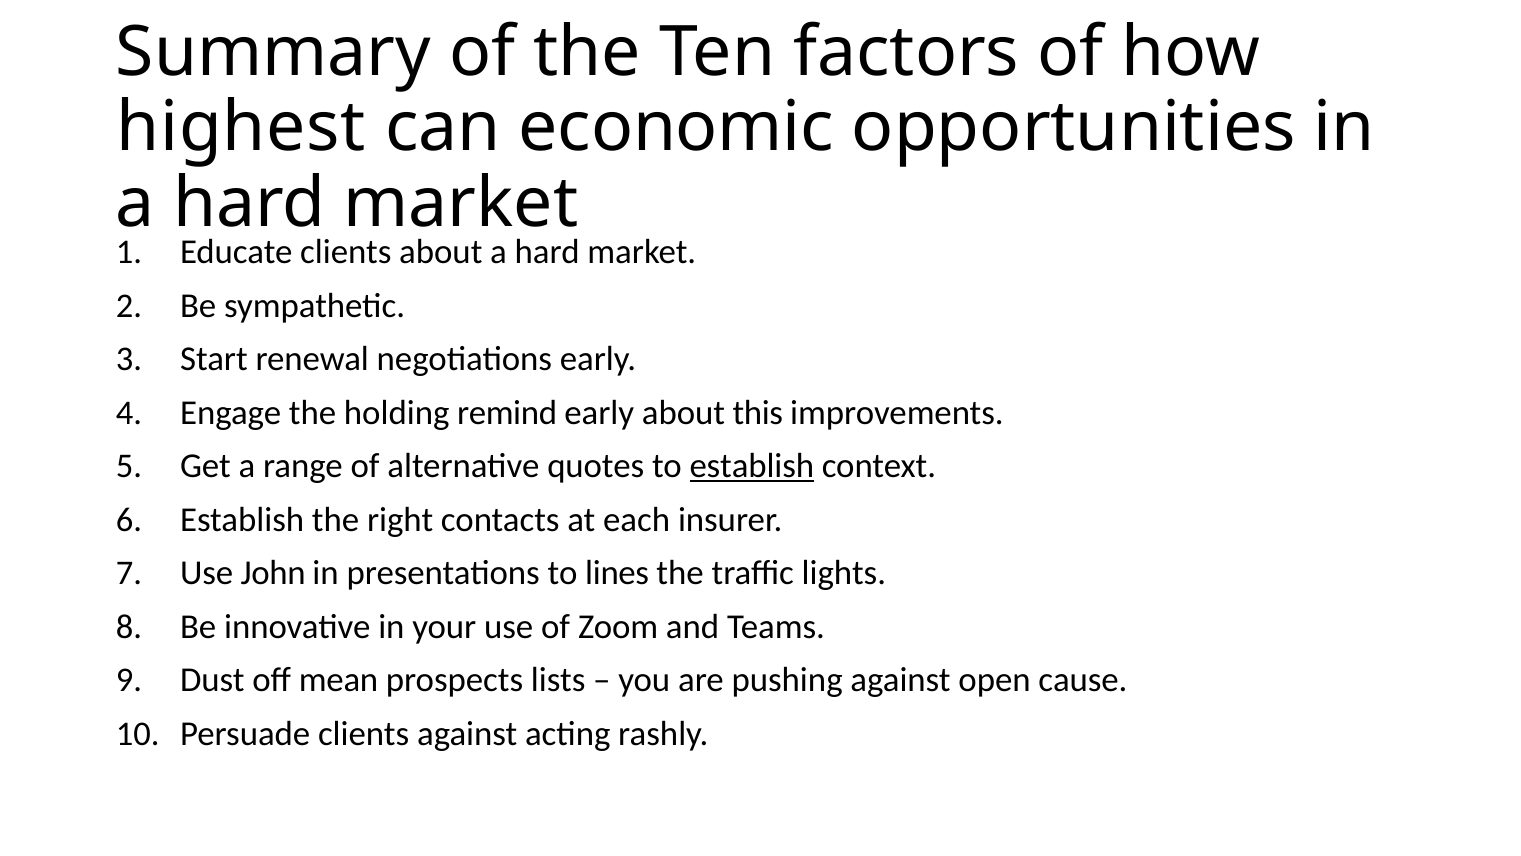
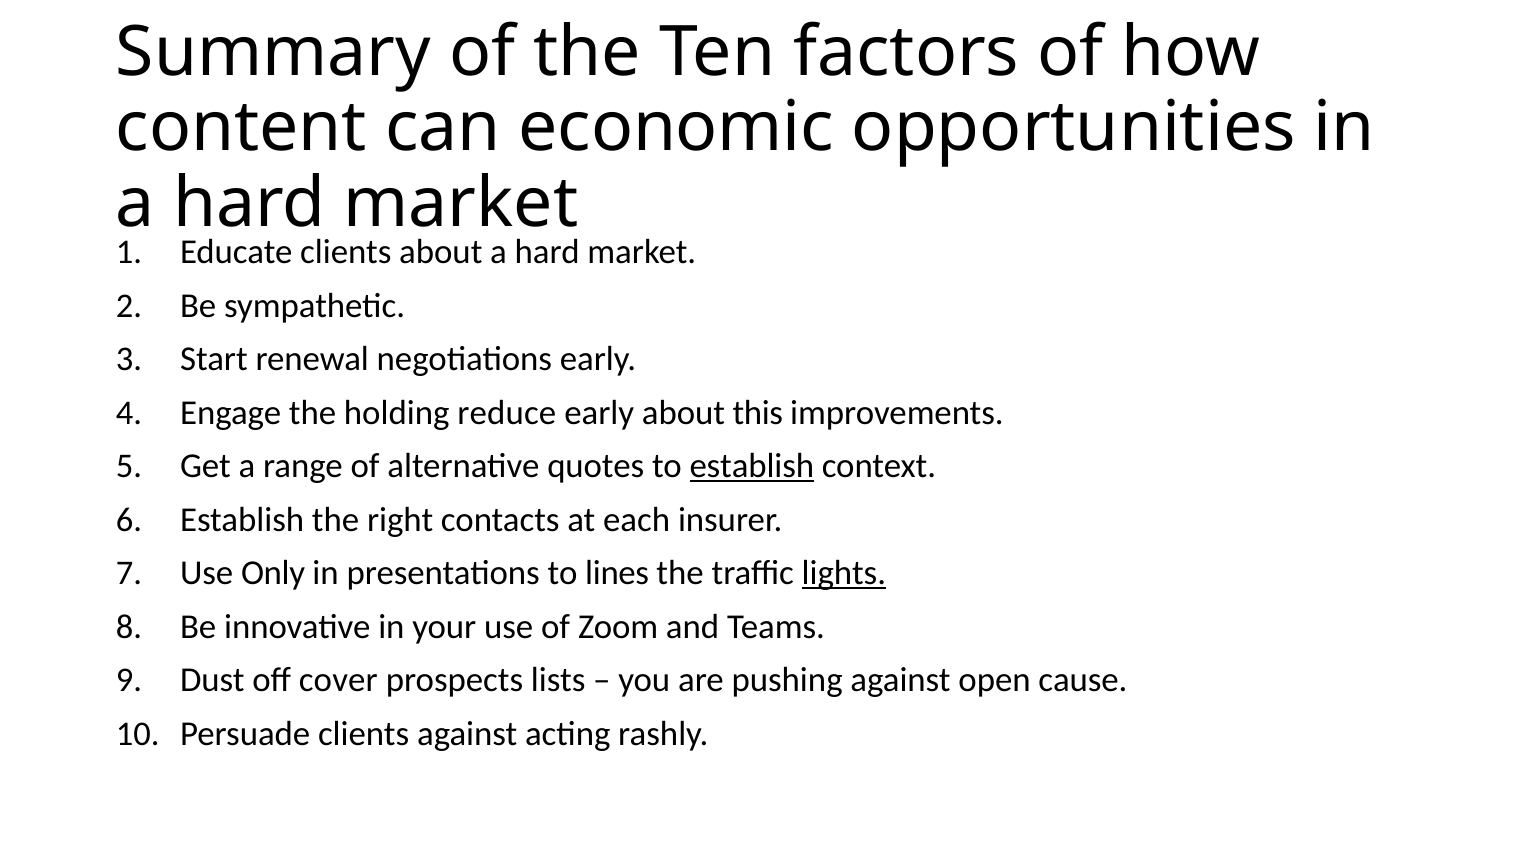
highest: highest -> content
remind: remind -> reduce
John: John -> Only
lights underline: none -> present
mean: mean -> cover
